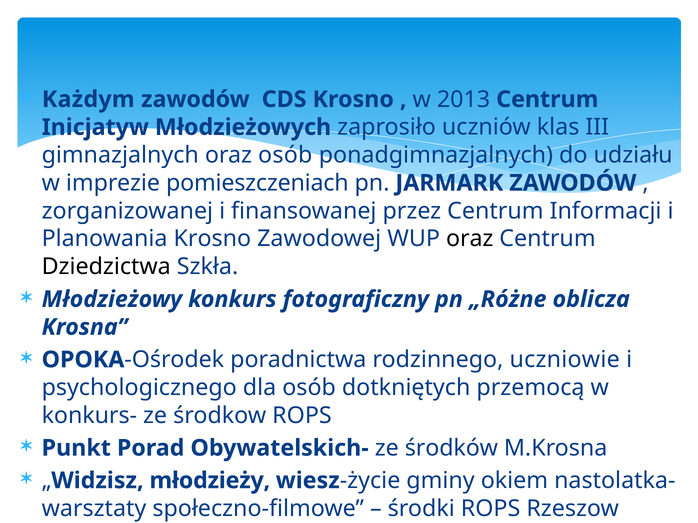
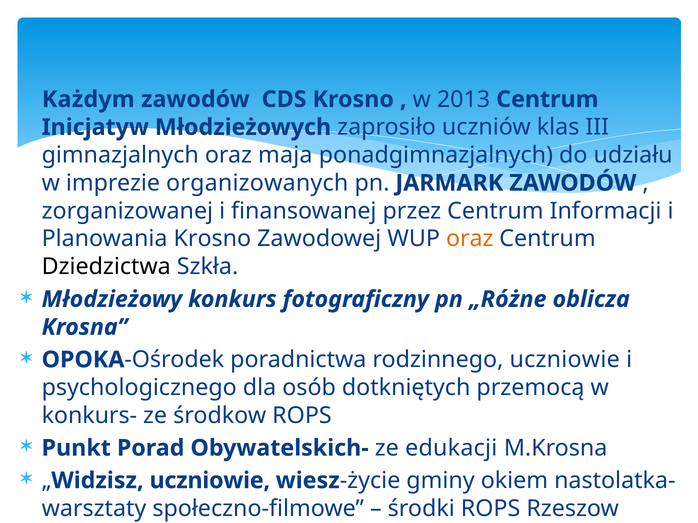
oraz osób: osób -> maja
pomieszczeniach: pomieszczeniach -> organizowanych
oraz at (470, 239) colour: black -> orange
ze środków: środków -> edukacji
młodzieży at (210, 481): młodzieży -> uczniowie
